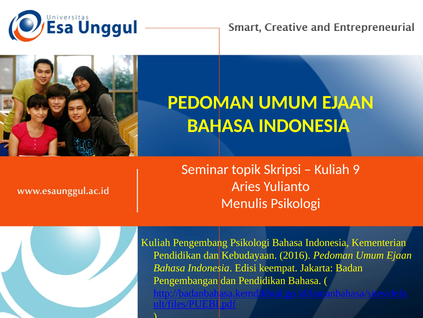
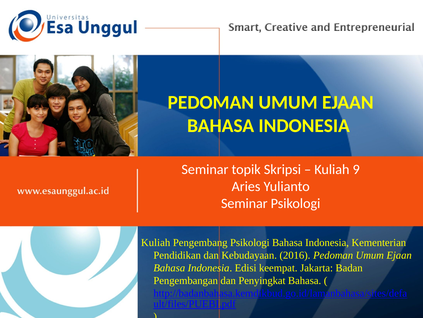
Menulis at (244, 203): Menulis -> Seminar
dan Pendidikan: Pendidikan -> Penyingkat
